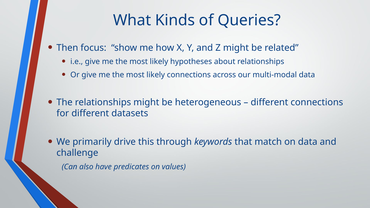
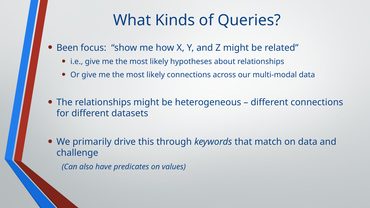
Then: Then -> Been
